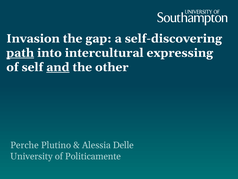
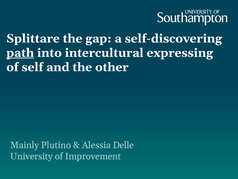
Invasion: Invasion -> Splittare
and underline: present -> none
Perche: Perche -> Mainly
Politicamente: Politicamente -> Improvement
